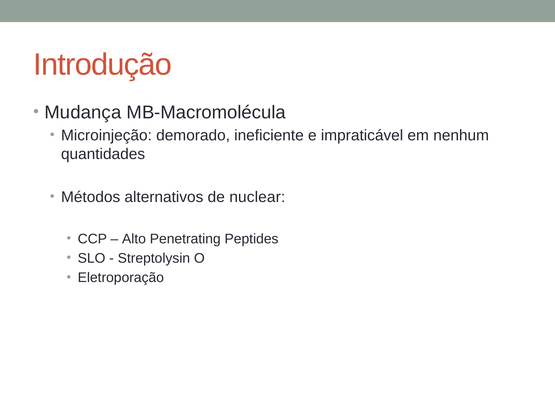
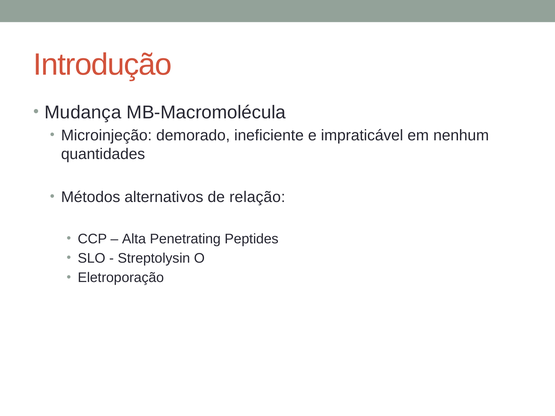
nuclear: nuclear -> relação
Alto: Alto -> Alta
